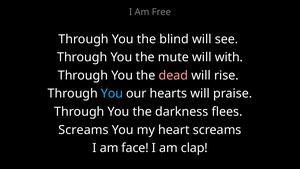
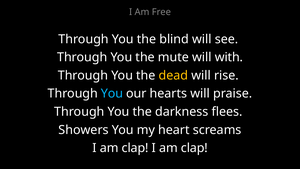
dead colour: pink -> yellow
Screams at (84, 130): Screams -> Showers
face at (135, 148): face -> clap
